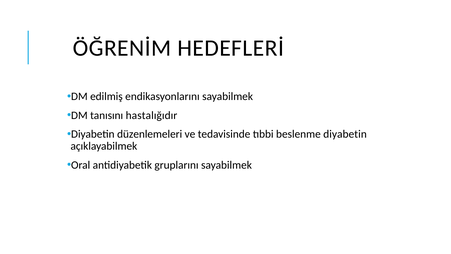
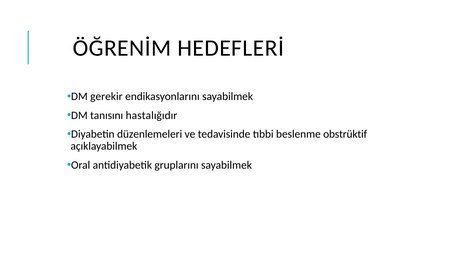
edilmiş: edilmiş -> gerekir
beslenme diyabetin: diyabetin -> obstrüktif
